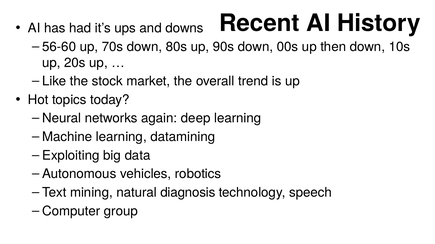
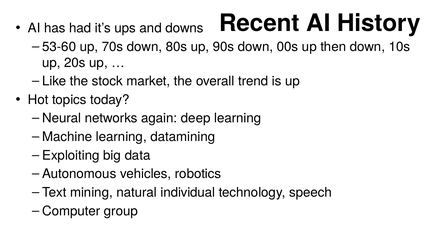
56-60: 56-60 -> 53-60
diagnosis: diagnosis -> individual
